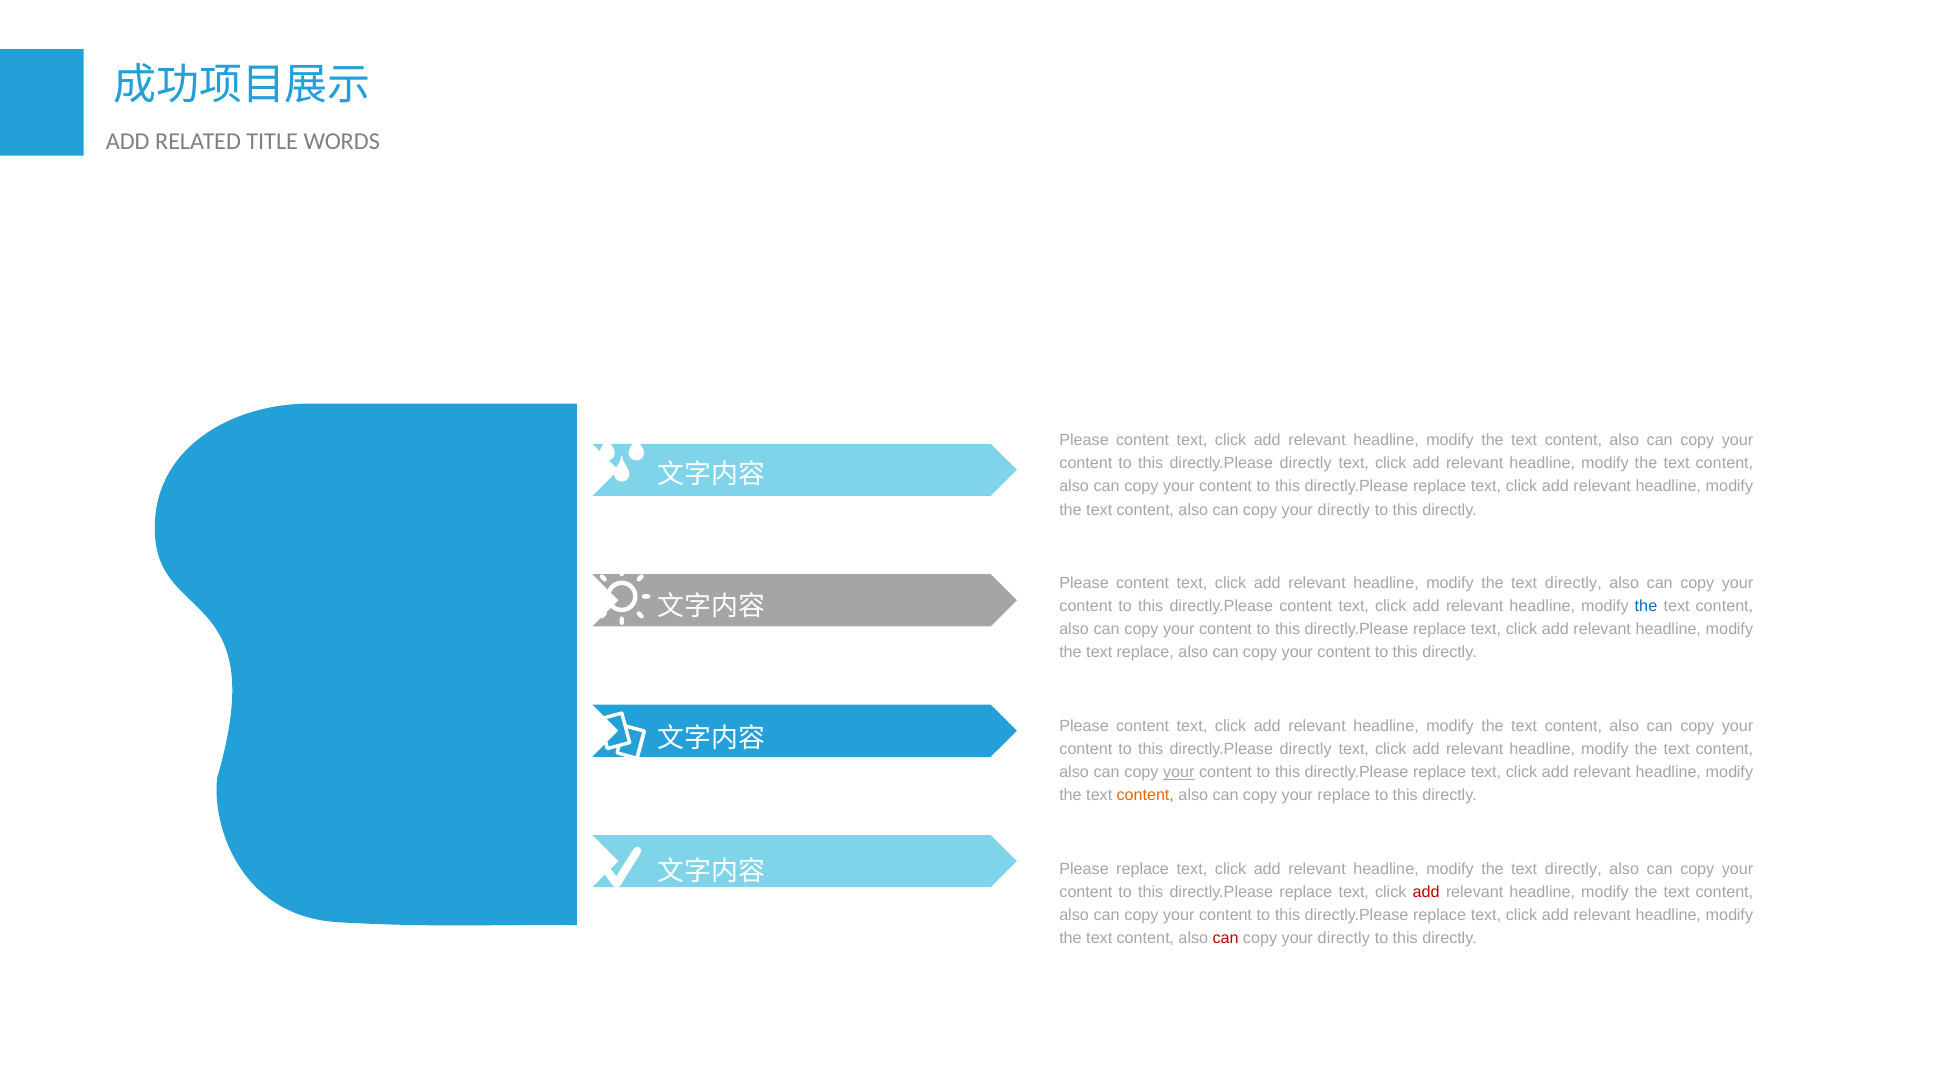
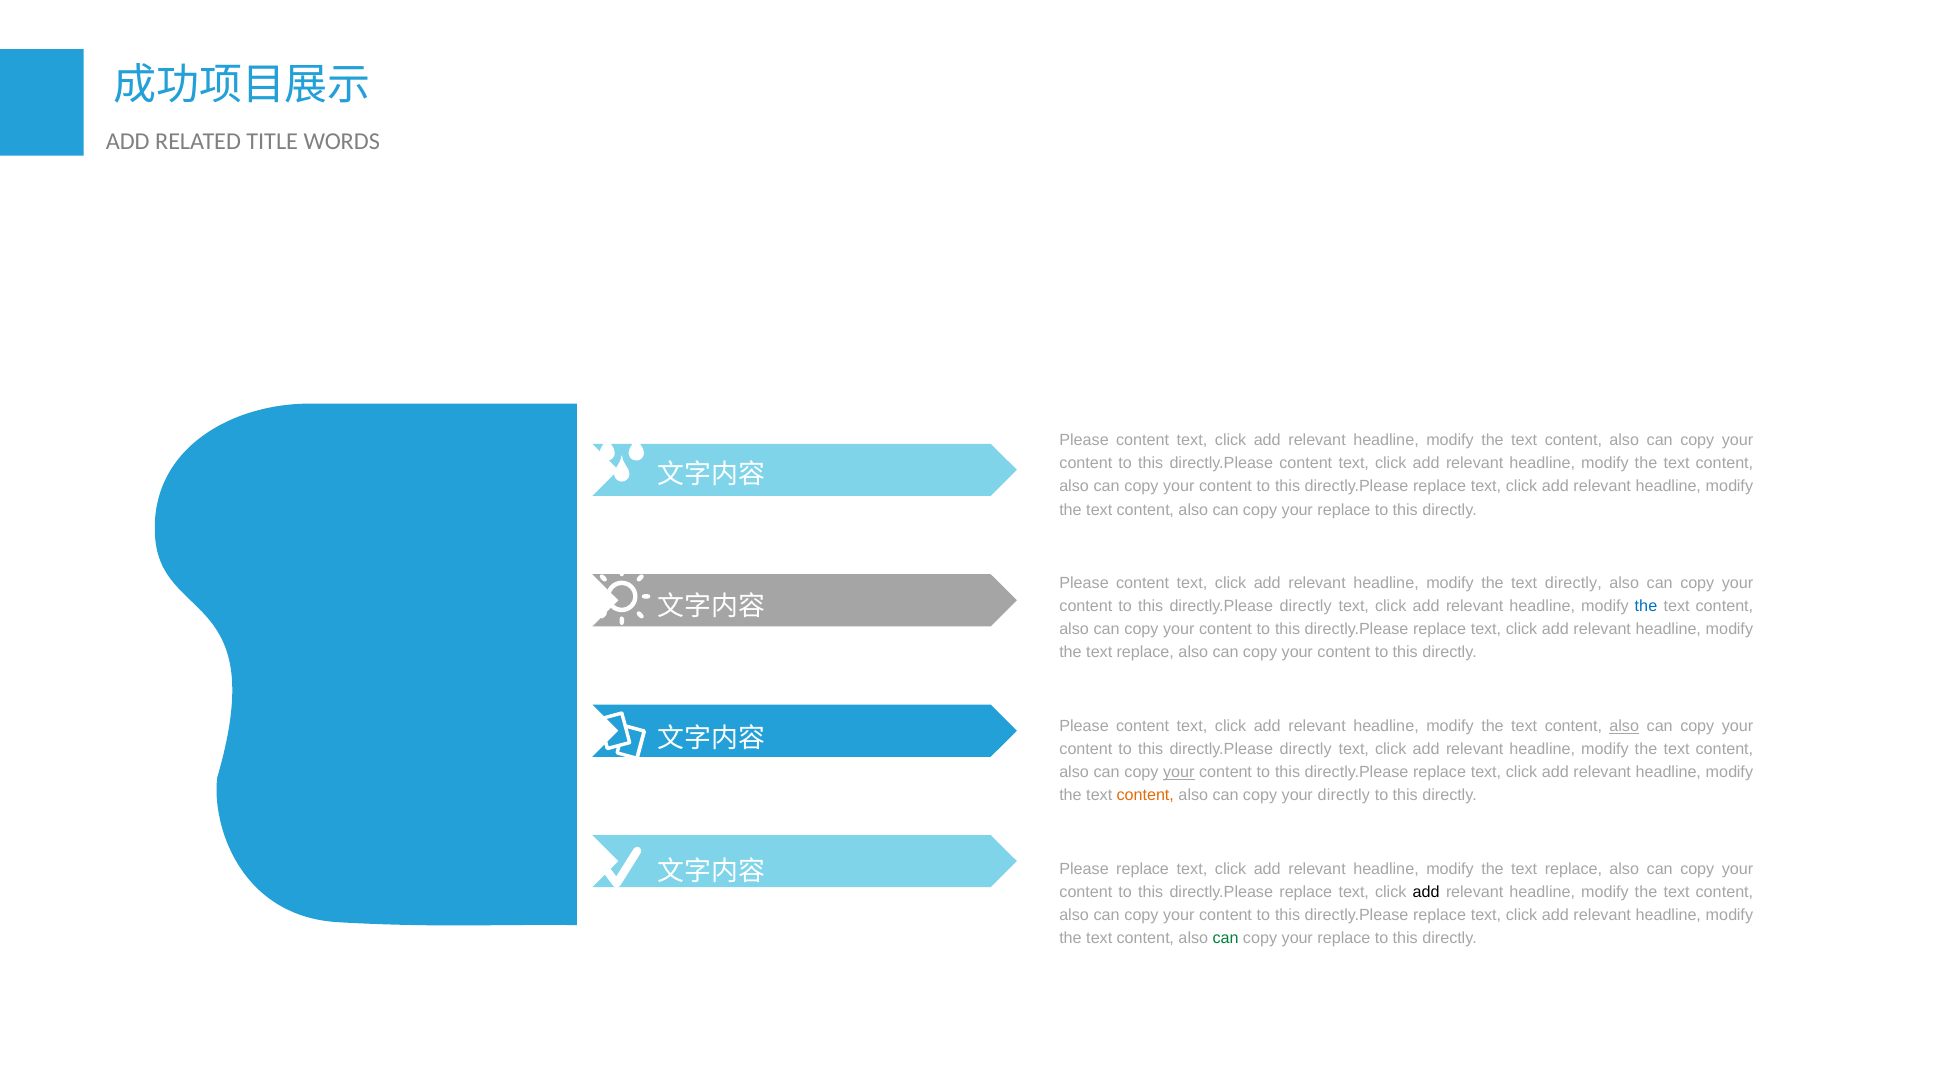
directly at (1306, 464): directly -> content
directly at (1344, 510): directly -> replace
content at (1306, 606): content -> directly
also at (1624, 726) underline: none -> present
your replace: replace -> directly
directly at (1573, 869): directly -> replace
add at (1426, 892) colour: red -> black
can at (1226, 939) colour: red -> green
directly at (1344, 939): directly -> replace
